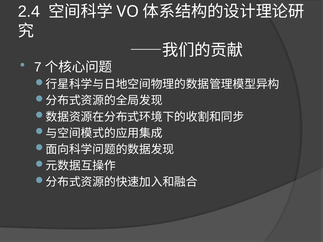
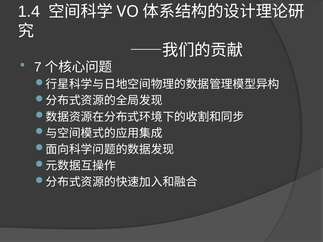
2.4: 2.4 -> 1.4
